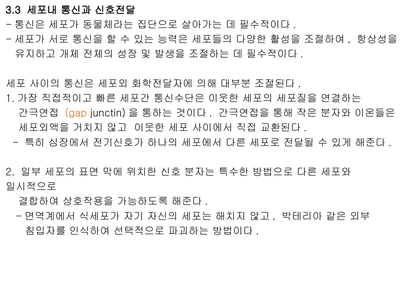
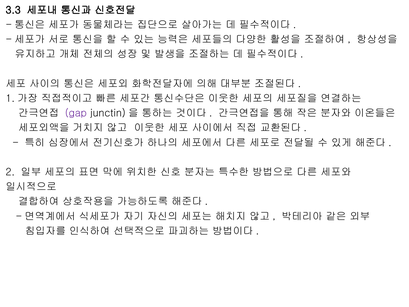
gap colour: orange -> purple
